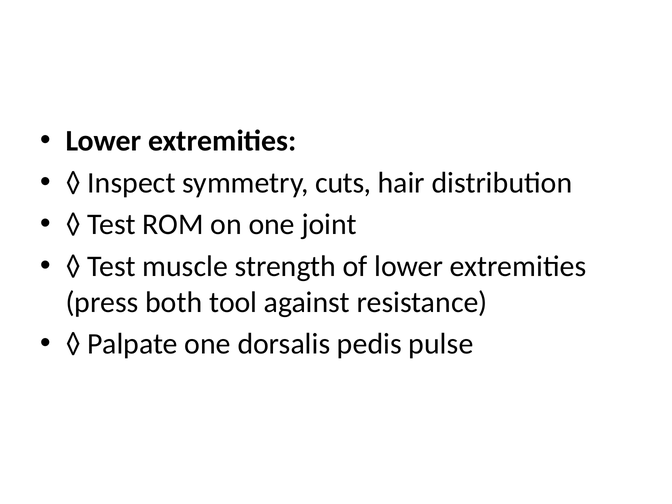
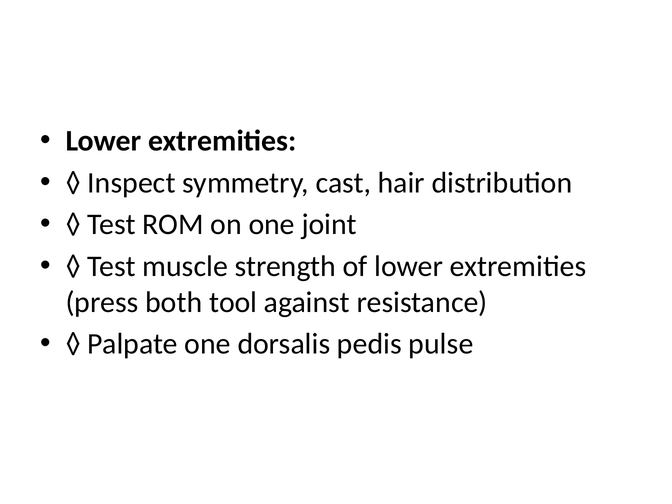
cuts: cuts -> cast
